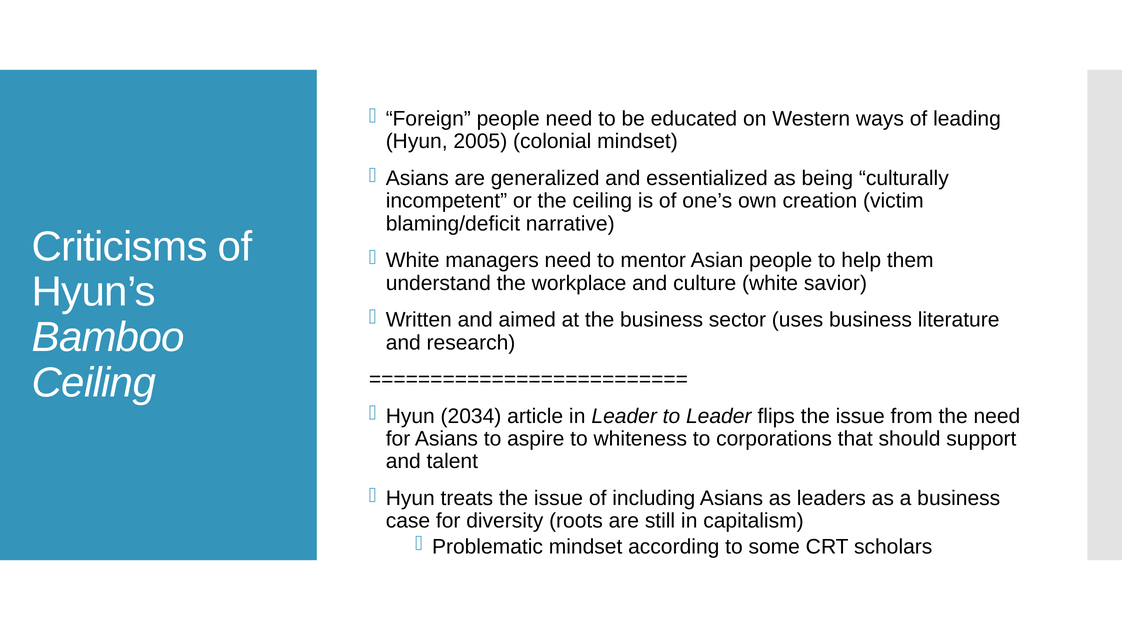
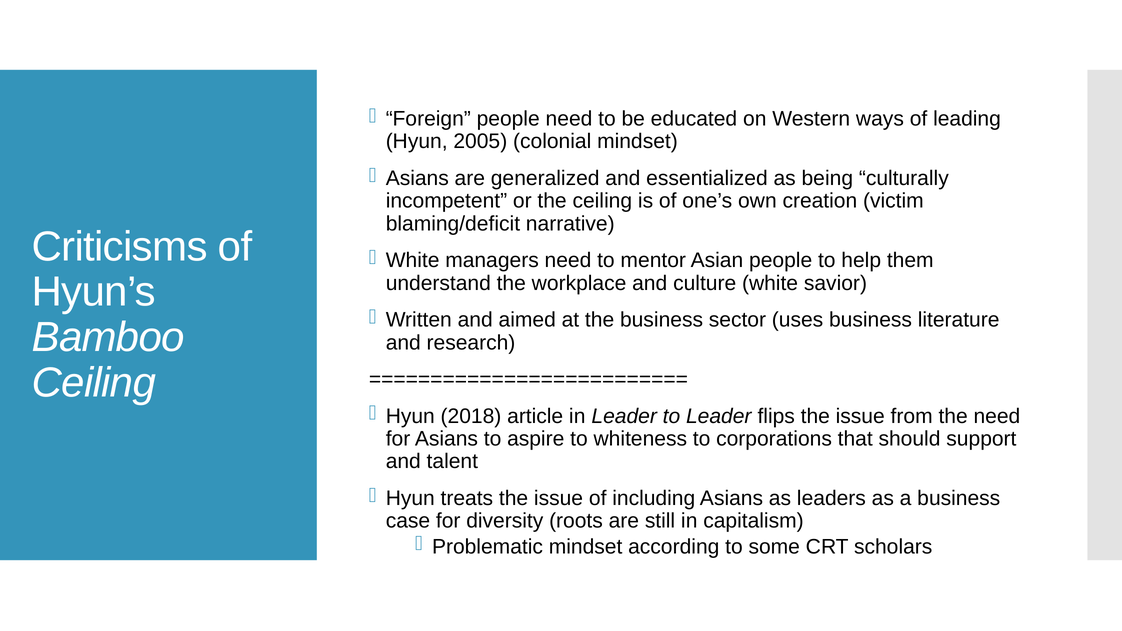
2034: 2034 -> 2018
